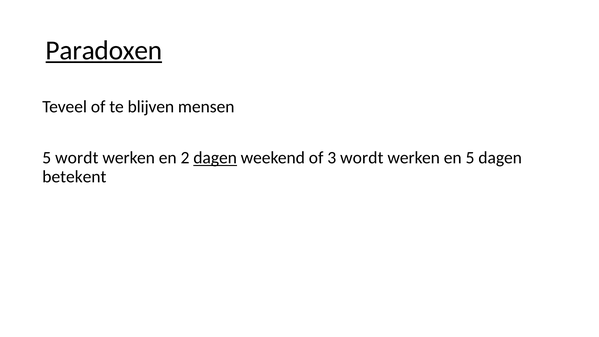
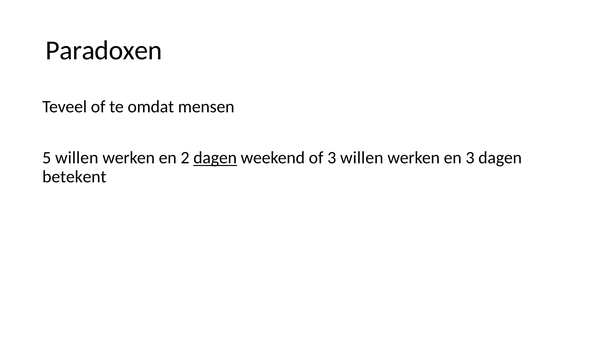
Paradoxen underline: present -> none
blijven: blijven -> omdat
5 wordt: wordt -> willen
3 wordt: wordt -> willen
en 5: 5 -> 3
